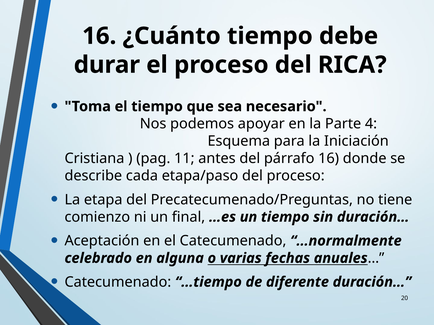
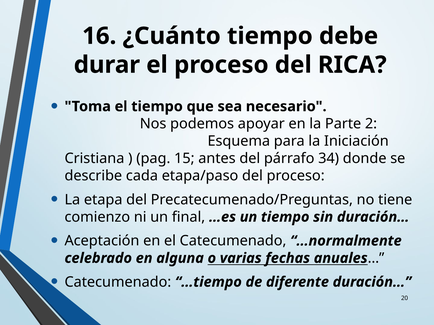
4: 4 -> 2
11: 11 -> 15
párrafo 16: 16 -> 34
